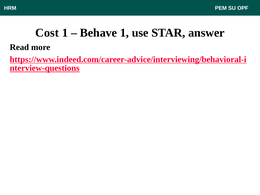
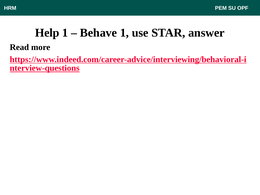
Cost: Cost -> Help
